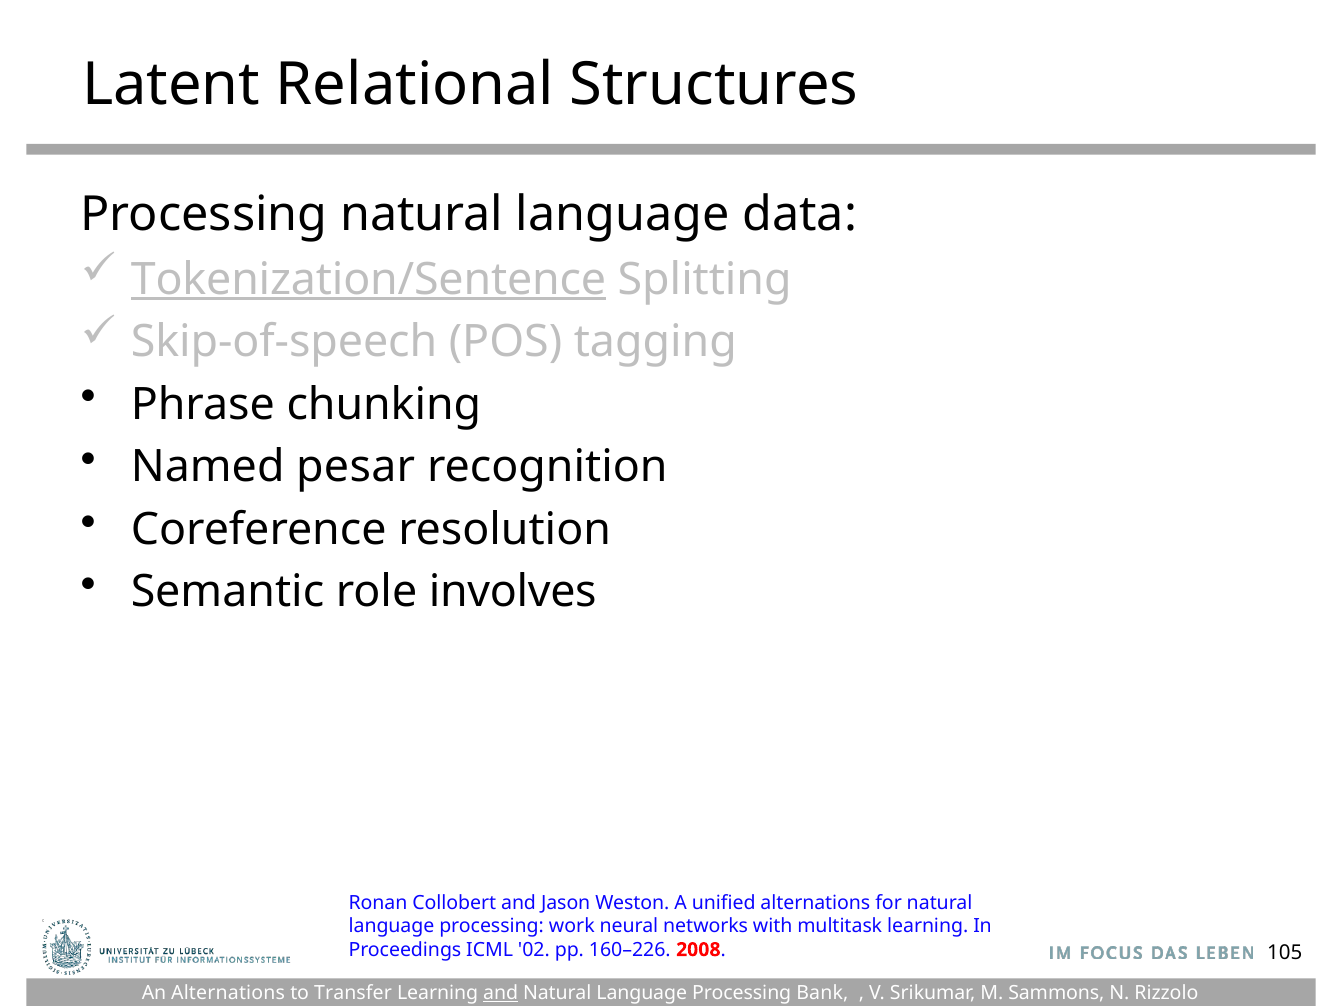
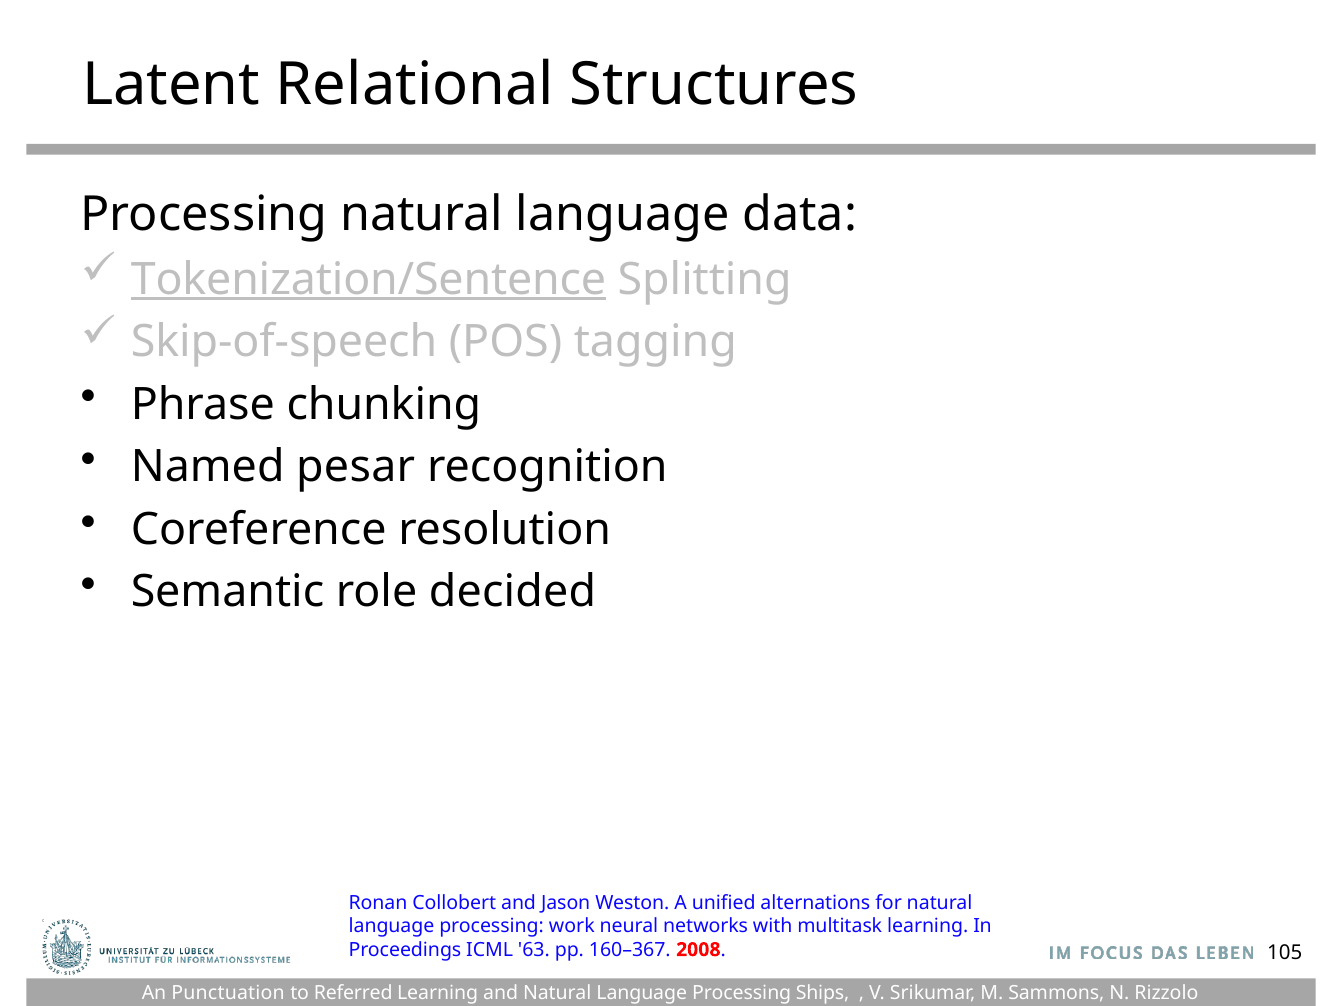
involves: involves -> decided
02: 02 -> 63
160–226: 160–226 -> 160–367
An Alternations: Alternations -> Punctuation
Transfer: Transfer -> Referred
and at (501, 994) underline: present -> none
Bank: Bank -> Ships
